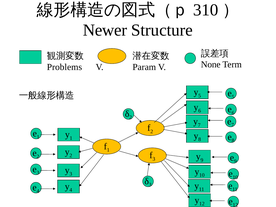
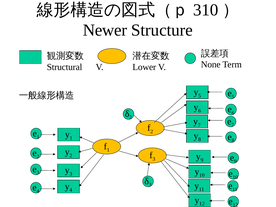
Problems: Problems -> Structural
Param: Param -> Lower
